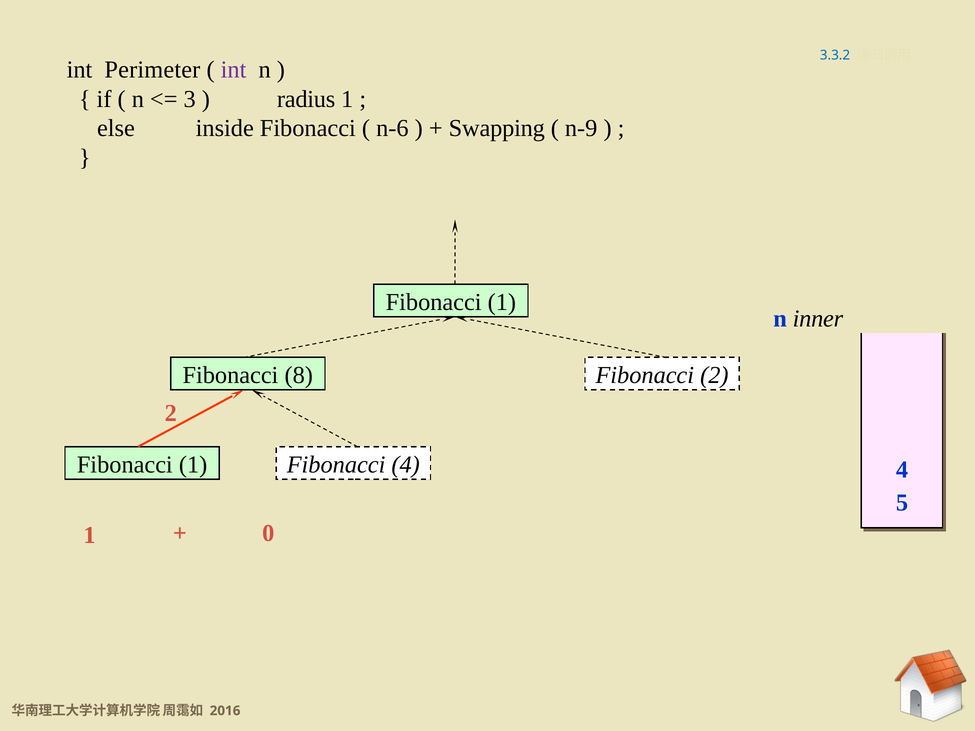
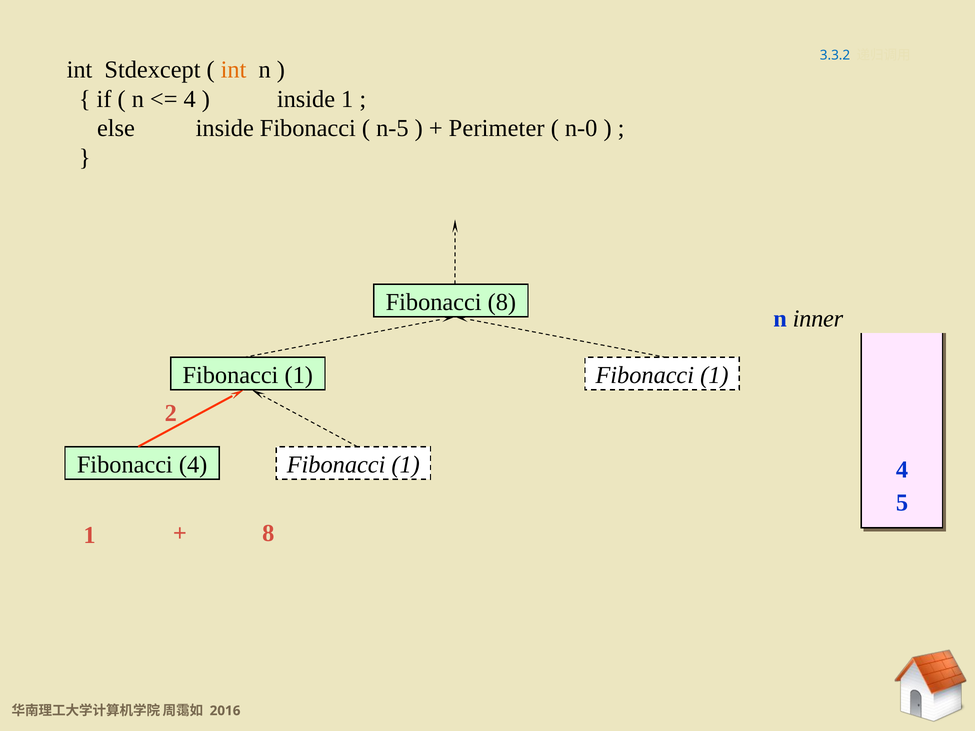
Perimeter: Perimeter -> Stdexcept
int at (234, 70) colour: purple -> orange
3 at (190, 99): 3 -> 4
radius at (306, 99): radius -> inside
n-6: n-6 -> n-5
Swapping: Swapping -> Perimeter
n-9: n-9 -> n-0
1 at (502, 302): 1 -> 8
8 at (299, 375): 8 -> 1
2 at (714, 375): 2 -> 1
1 at (193, 465): 1 -> 4
4 at (406, 465): 4 -> 1
1 0: 0 -> 8
